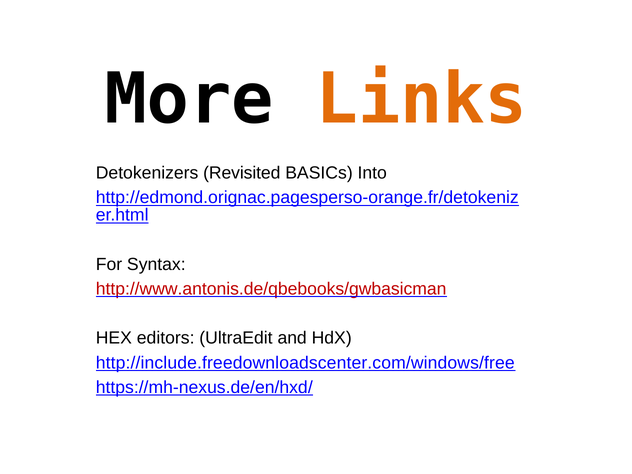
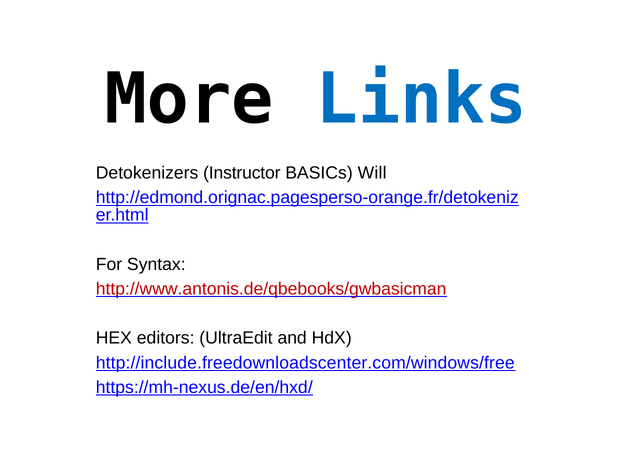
Links colour: orange -> blue
Revisited: Revisited -> Instructor
Into: Into -> Will
